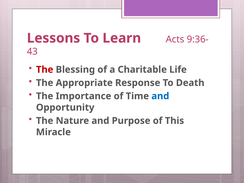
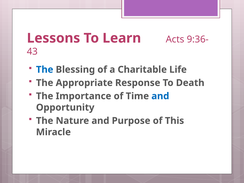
The at (45, 70) colour: red -> blue
